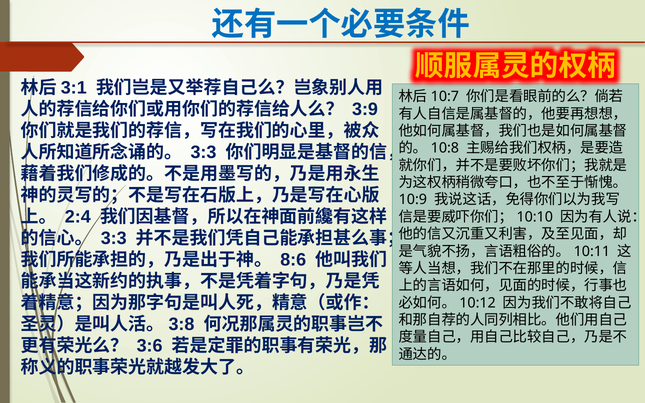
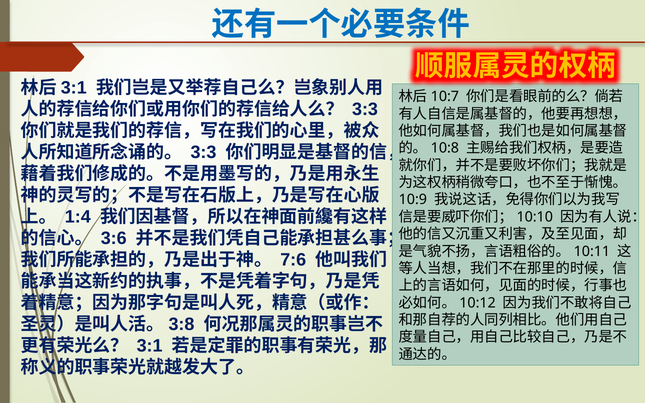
3:9 at (365, 109): 3:9 -> 3:3
2:4: 2:4 -> 1:4
3:3 at (114, 238): 3:3 -> 3:6
8:6: 8:6 -> 7:6
3:6: 3:6 -> 3:1
